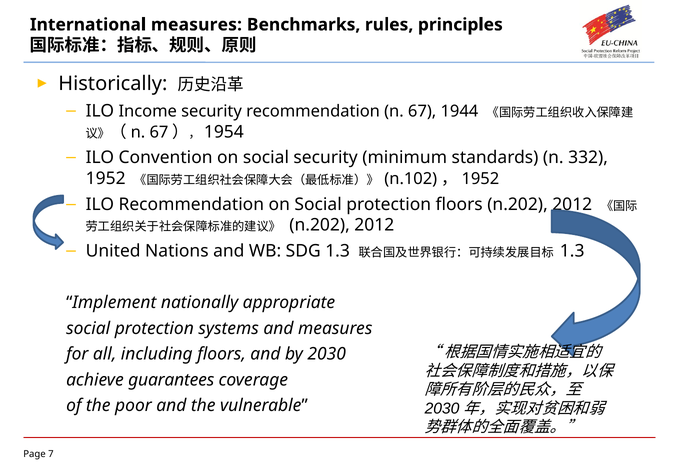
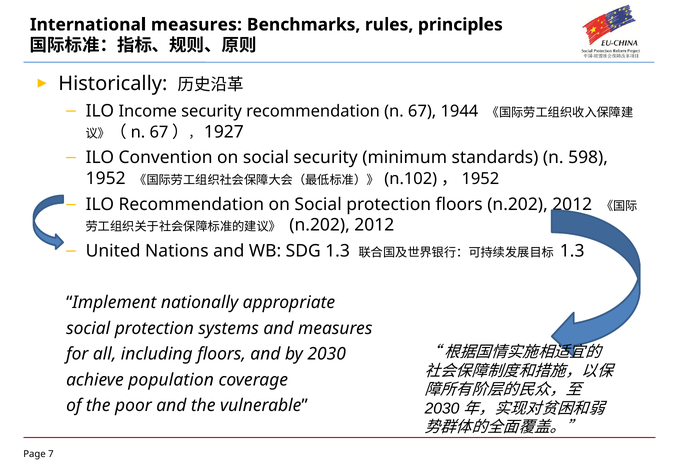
1954: 1954 -> 1927
332: 332 -> 598
guarantees: guarantees -> population
